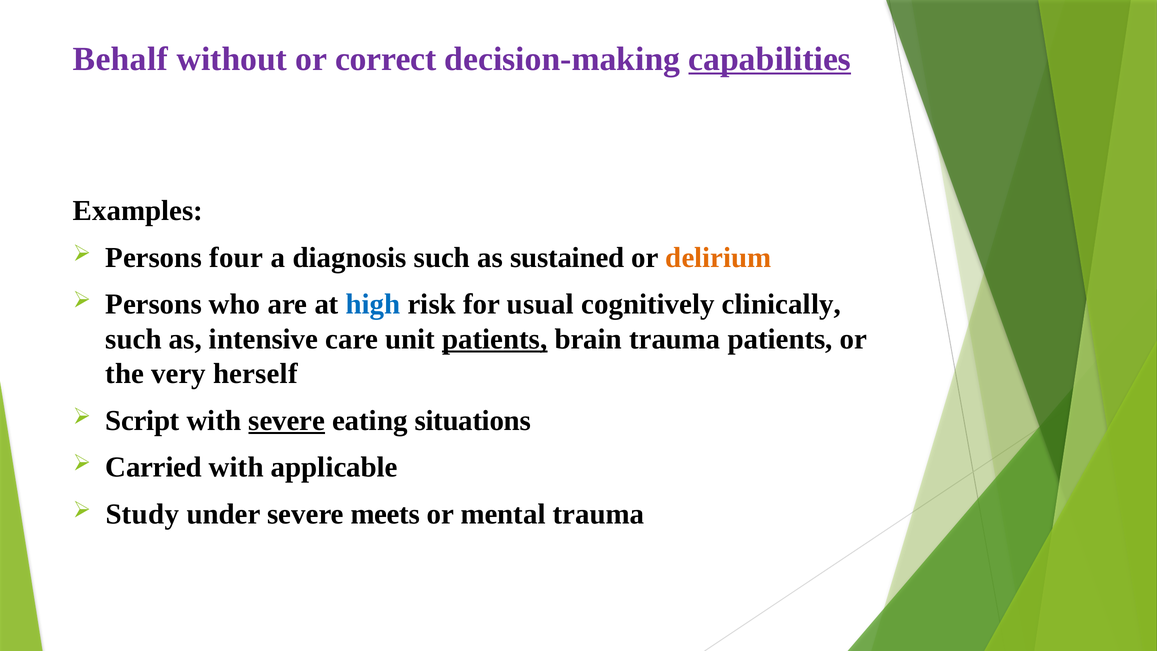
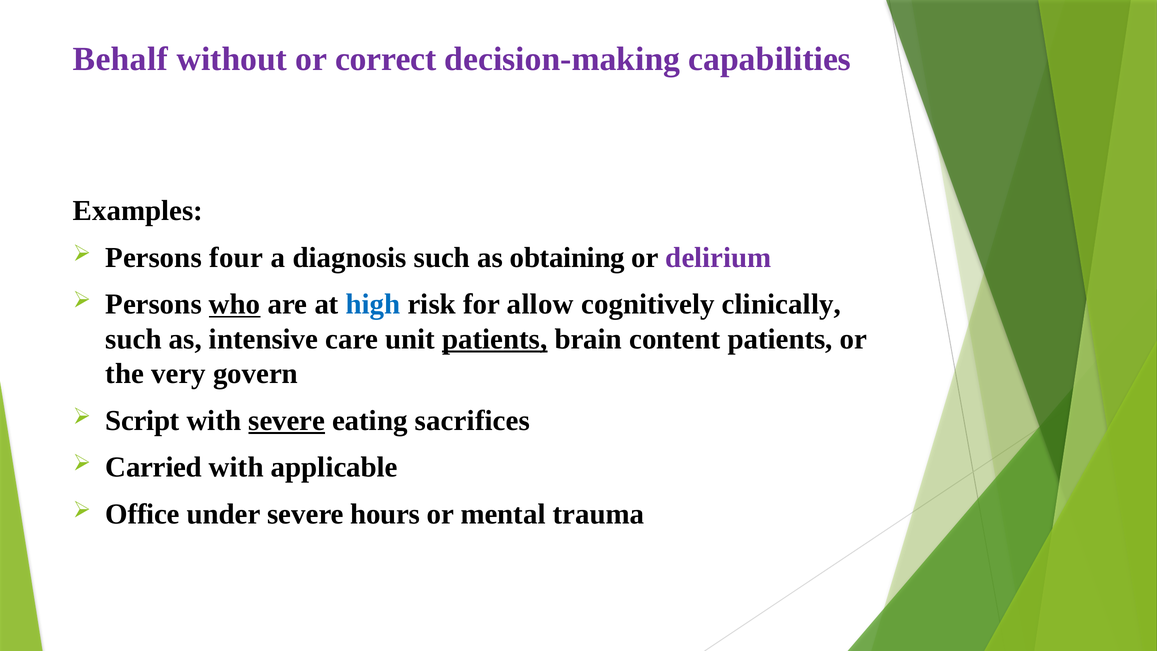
capabilities underline: present -> none
sustained: sustained -> obtaining
delirium colour: orange -> purple
who underline: none -> present
usual: usual -> allow
brain trauma: trauma -> content
herself: herself -> govern
situations: situations -> sacrifices
Study: Study -> Office
meets: meets -> hours
